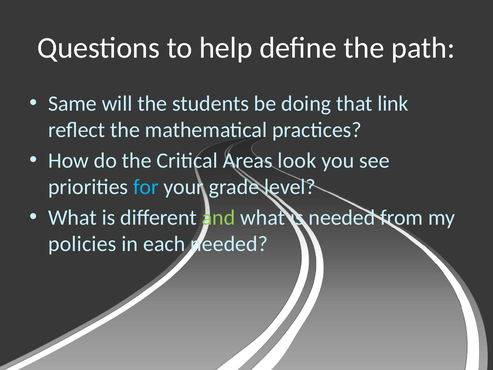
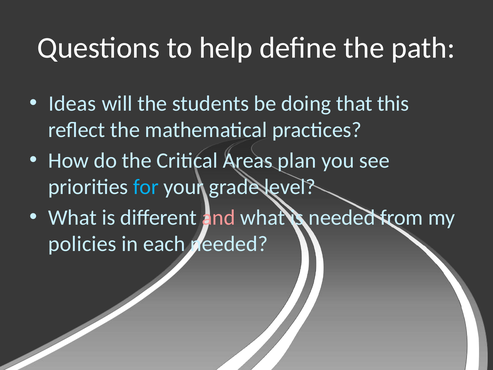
Same: Same -> Ideas
link: link -> this
look: look -> plan
and colour: light green -> pink
